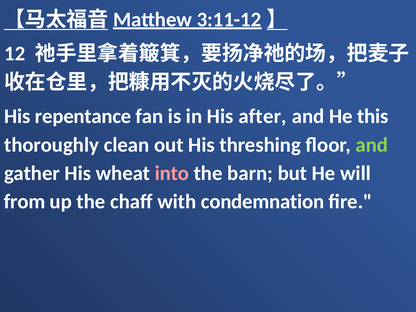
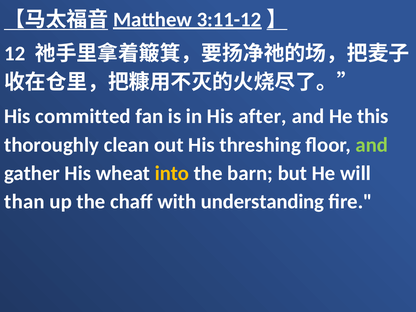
repentance: repentance -> committed
into colour: pink -> yellow
from: from -> than
condemnation: condemnation -> understanding
